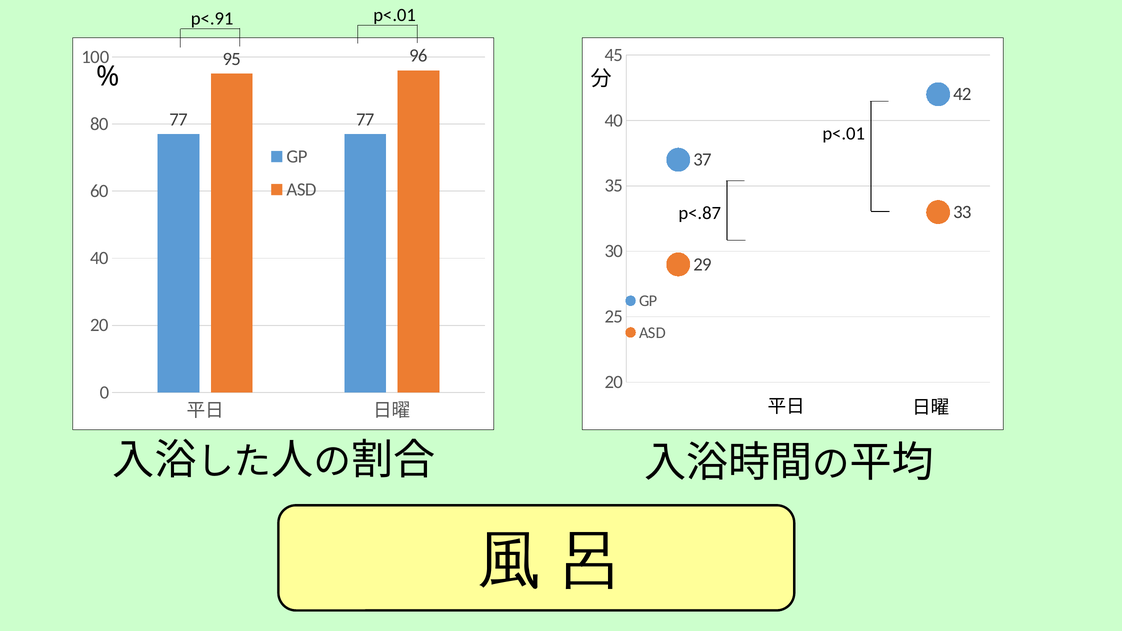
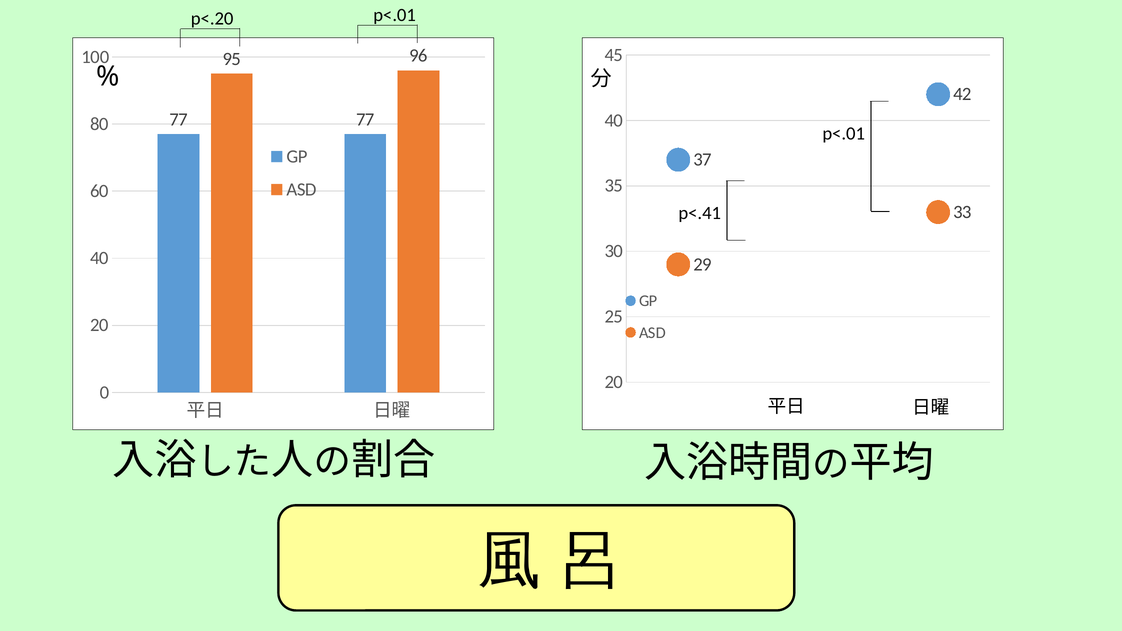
p<.91: p<.91 -> p<.20
p<.87: p<.87 -> p<.41
